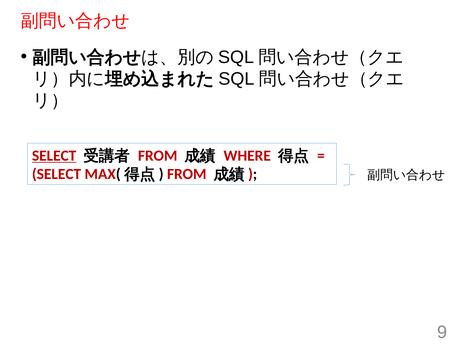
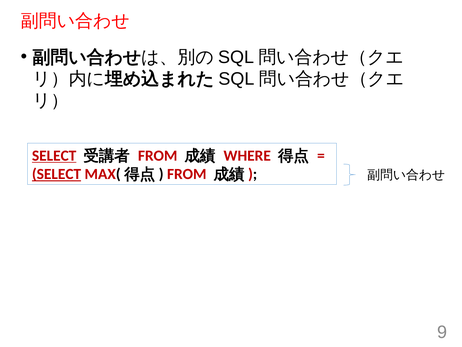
SELECT at (57, 174) underline: none -> present
